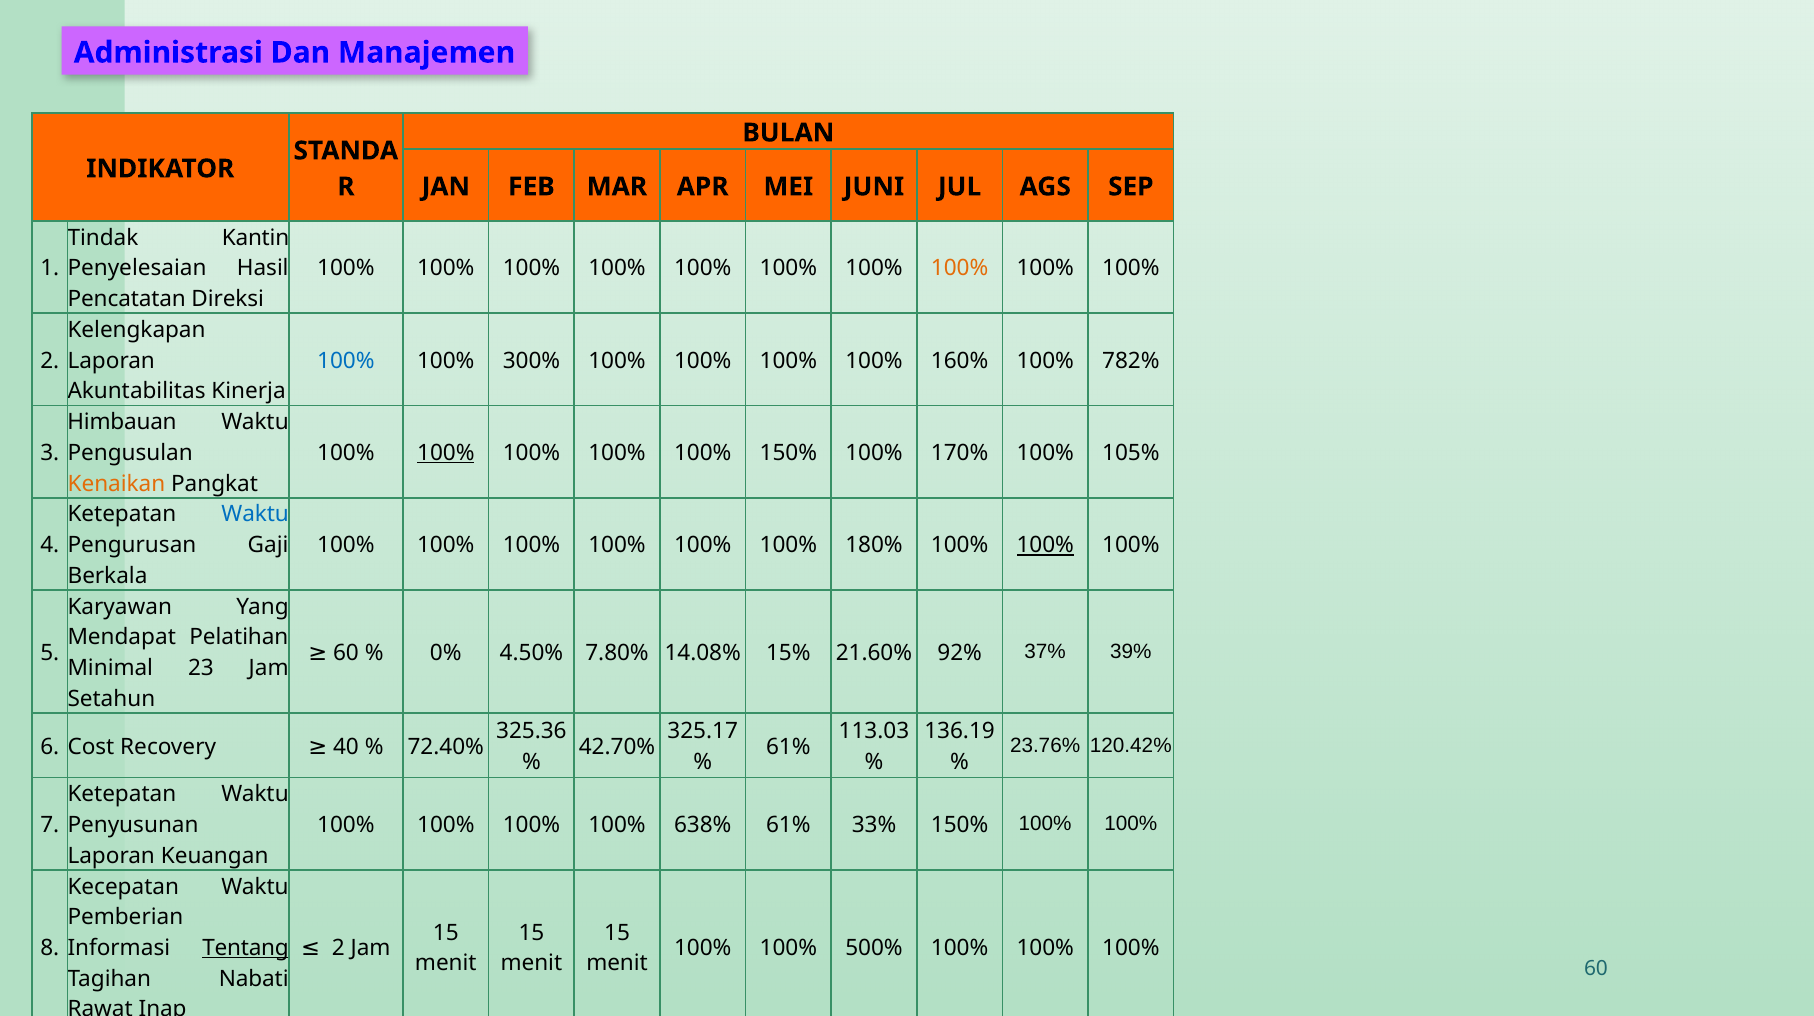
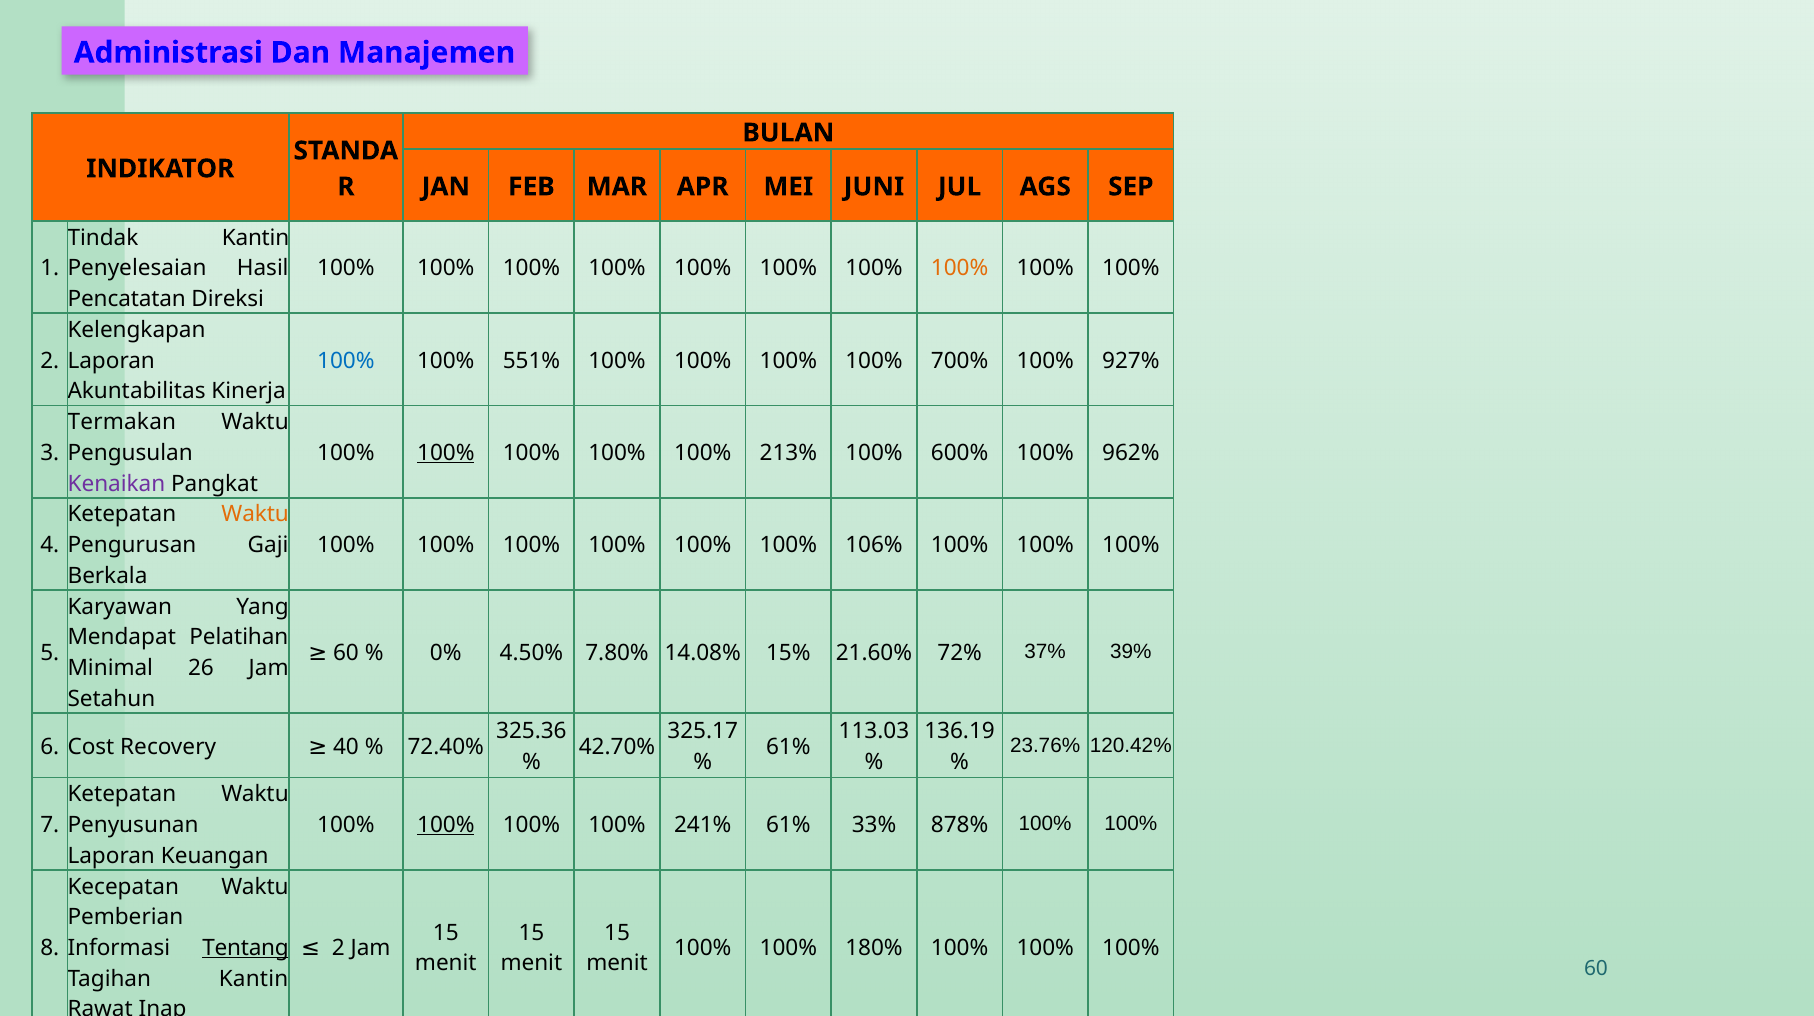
300%: 300% -> 551%
160%: 160% -> 700%
782%: 782% -> 927%
Himbauan: Himbauan -> Termakan
100% 150%: 150% -> 213%
170%: 170% -> 600%
105%: 105% -> 962%
Kenaikan colour: orange -> purple
Waktu at (255, 515) colour: blue -> orange
180%: 180% -> 106%
100% at (1045, 545) underline: present -> none
92%: 92% -> 72%
23: 23 -> 26
100% at (446, 825) underline: none -> present
638%: 638% -> 241%
33% 150%: 150% -> 878%
500%: 500% -> 180%
Tagihan Nabati: Nabati -> Kantin
